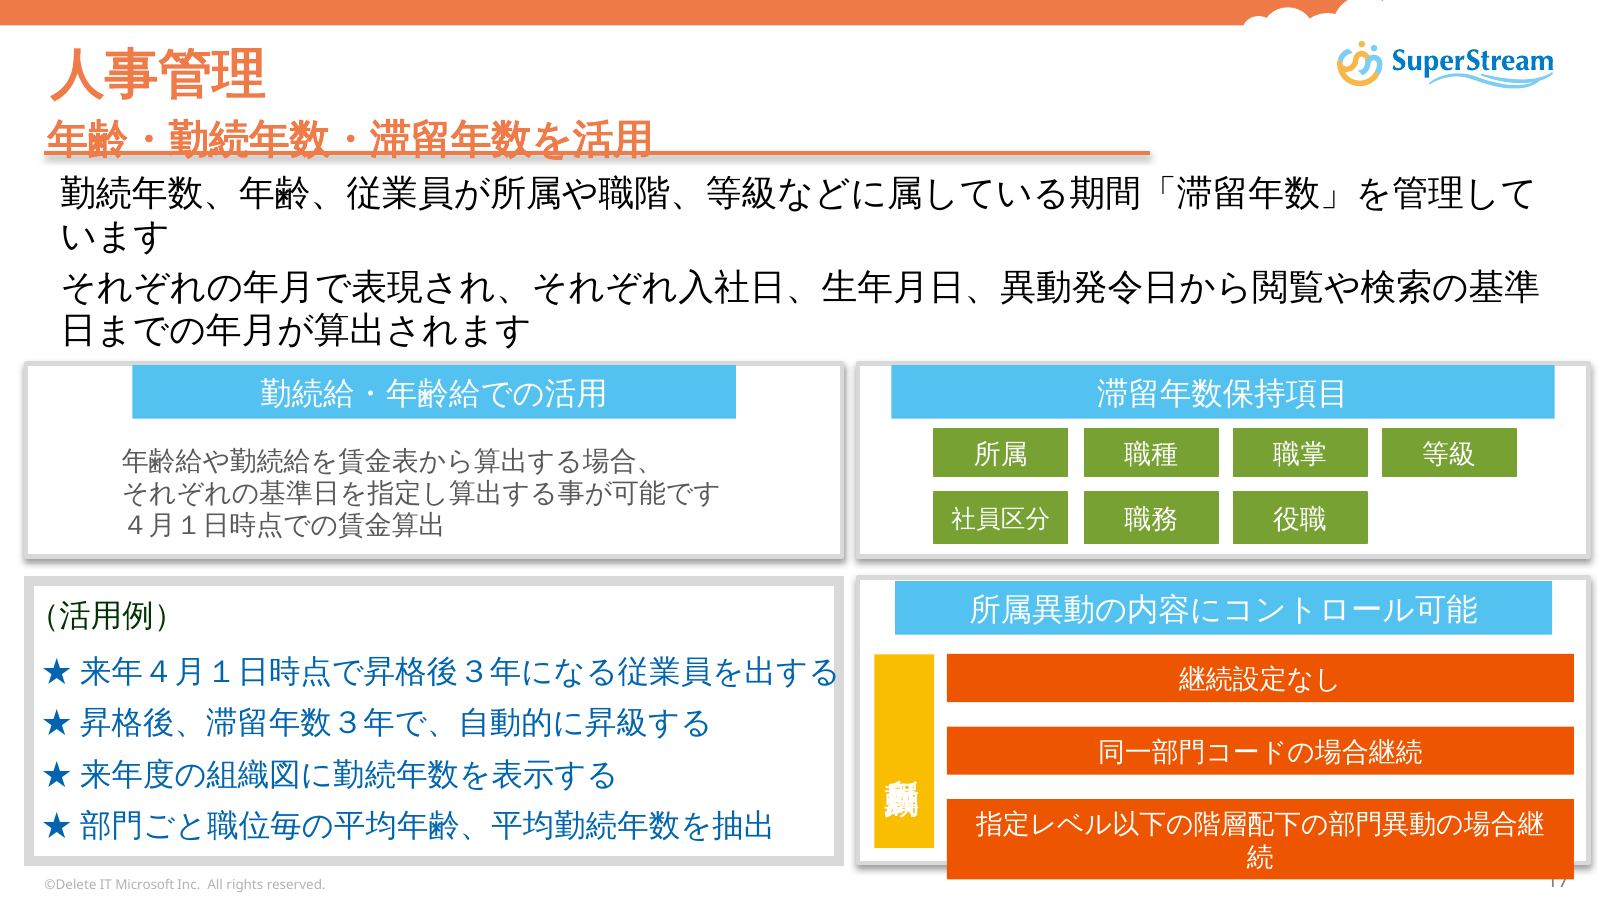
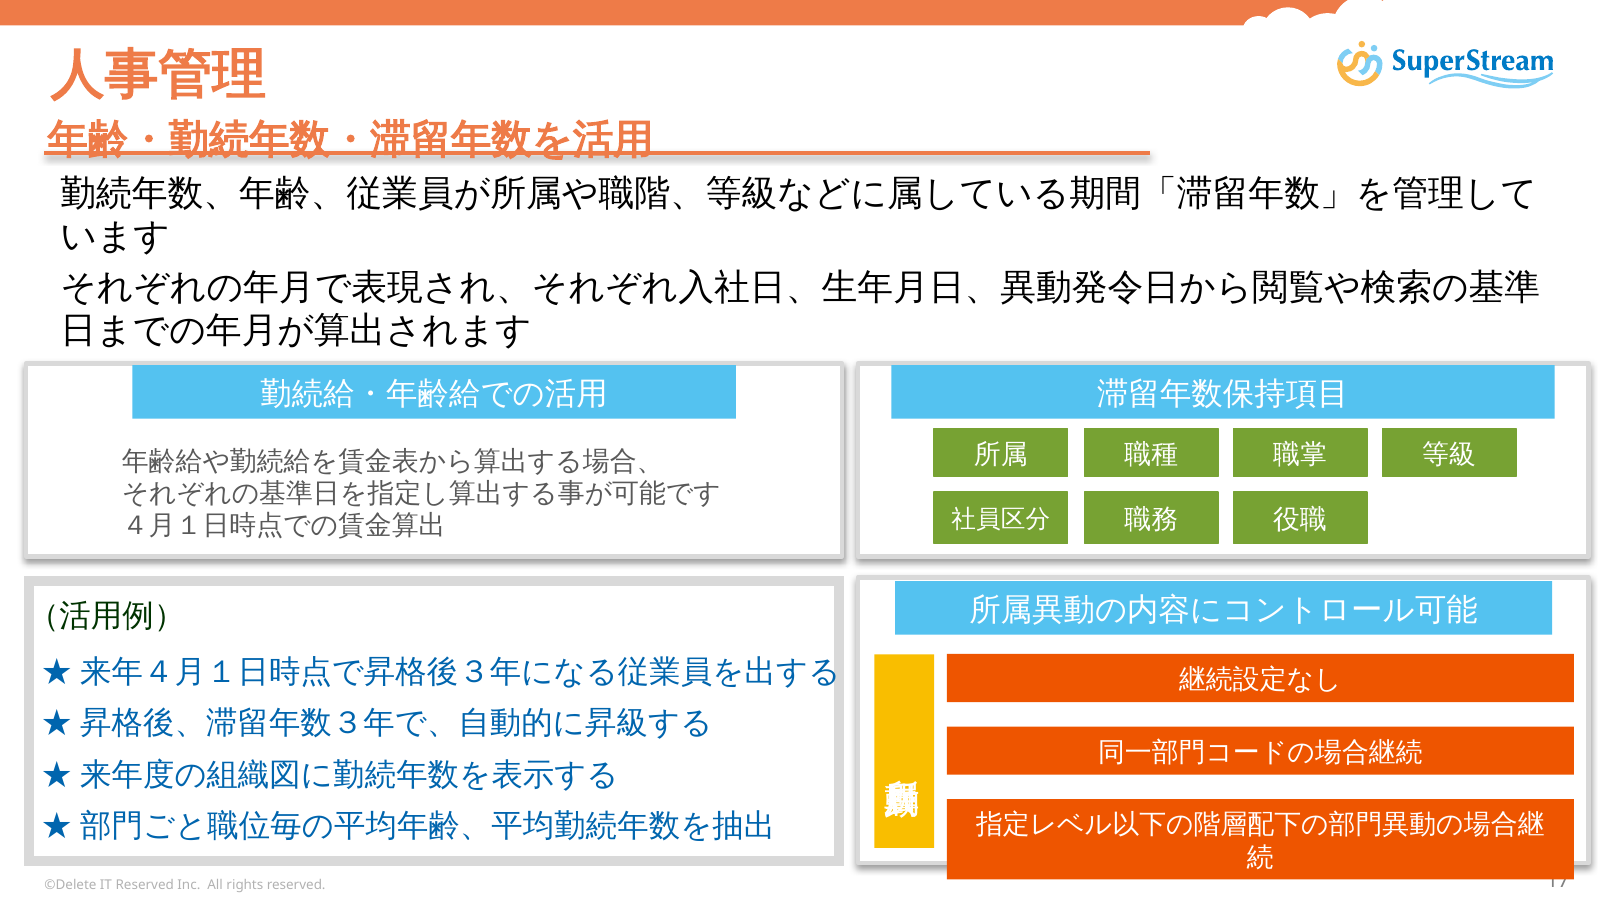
IT Microsoft: Microsoft -> Reserved
